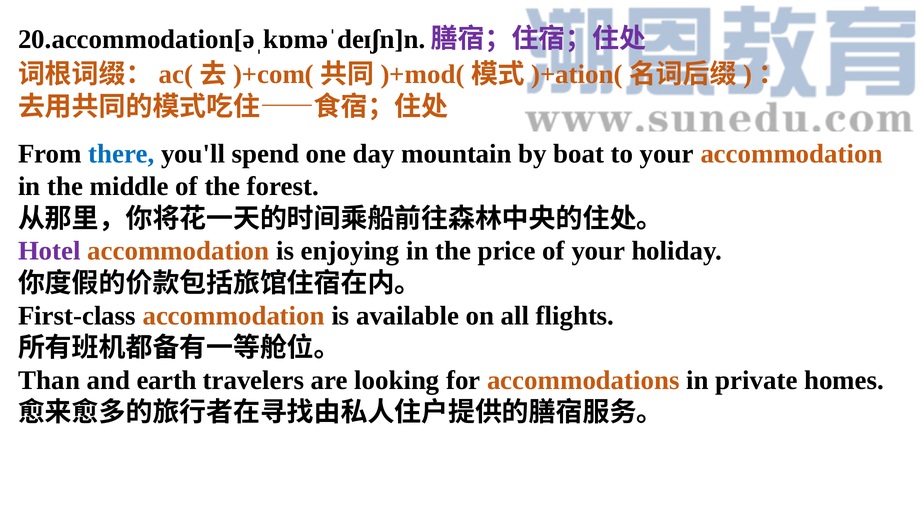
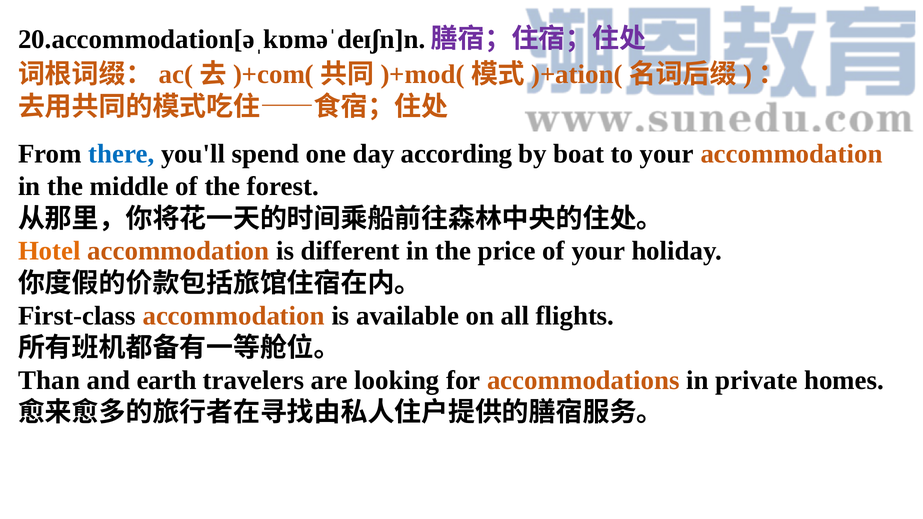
mountain: mountain -> according
Hotel colour: purple -> orange
enjoying: enjoying -> different
